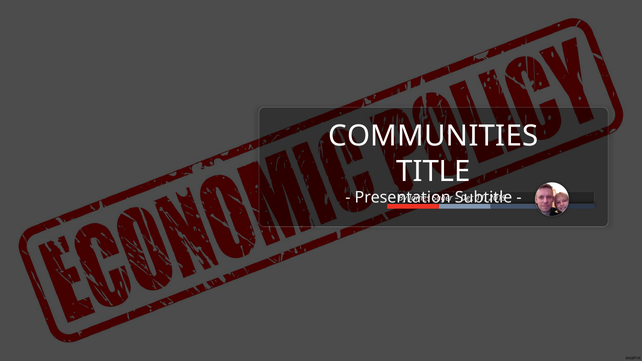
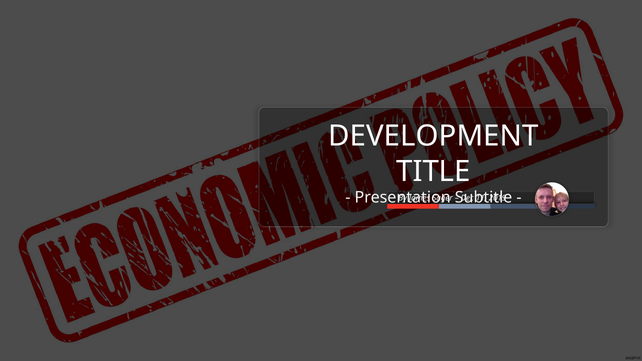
COMMUNITIES: COMMUNITIES -> DEVELOPMENT
